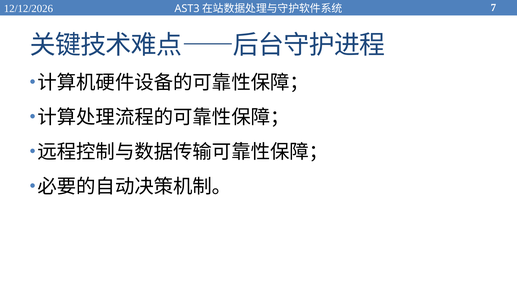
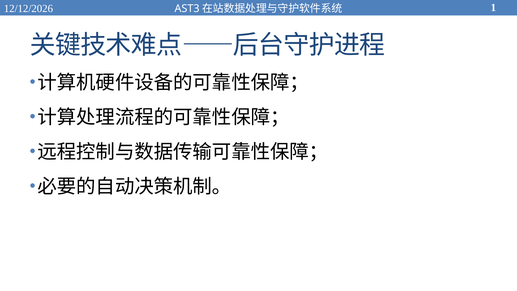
7: 7 -> 1
